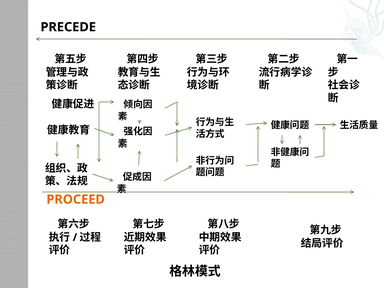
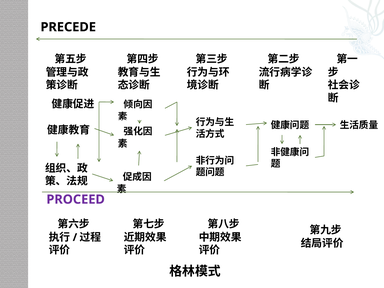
PROCEED colour: orange -> purple
